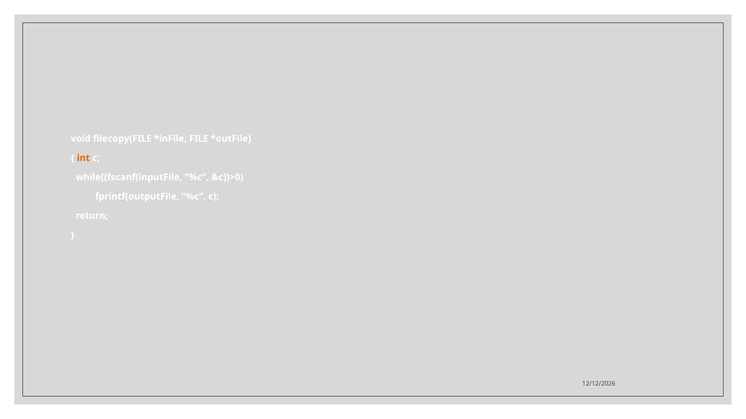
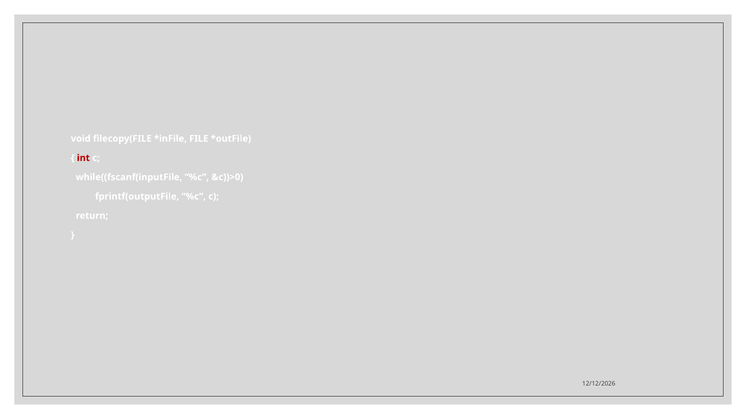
int colour: orange -> red
